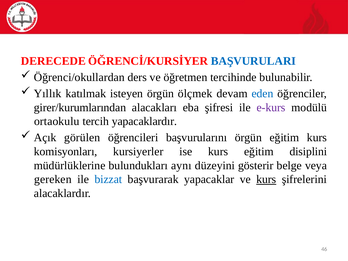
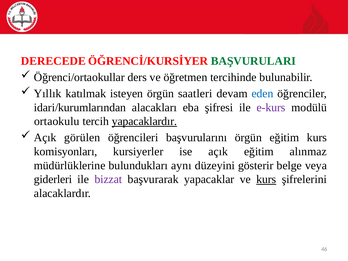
BAŞVURULARI colour: blue -> green
Öğrenci/okullardan: Öğrenci/okullardan -> Öğrenci/ortaokullar
ölçmek: ölçmek -> saatleri
girer/kurumlarından: girer/kurumlarından -> idari/kurumlarından
yapacaklardır underline: none -> present
ise kurs: kurs -> açık
disiplini: disiplini -> alınmaz
gereken: gereken -> giderleri
bizzat colour: blue -> purple
